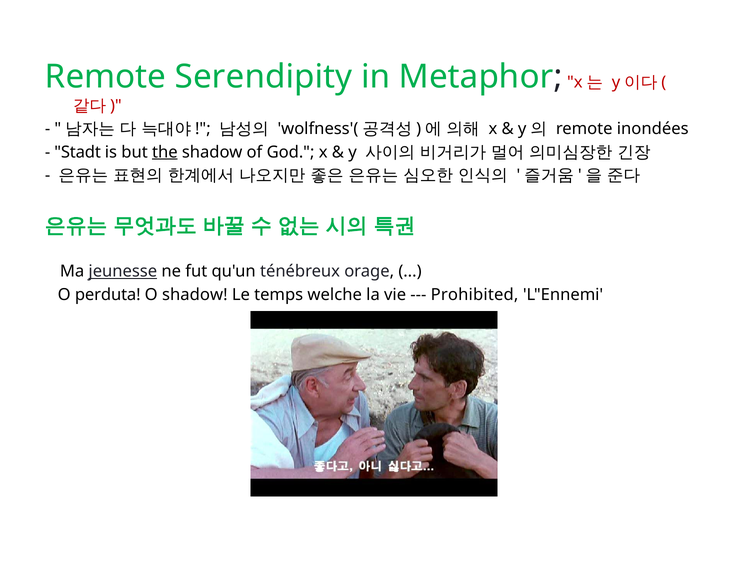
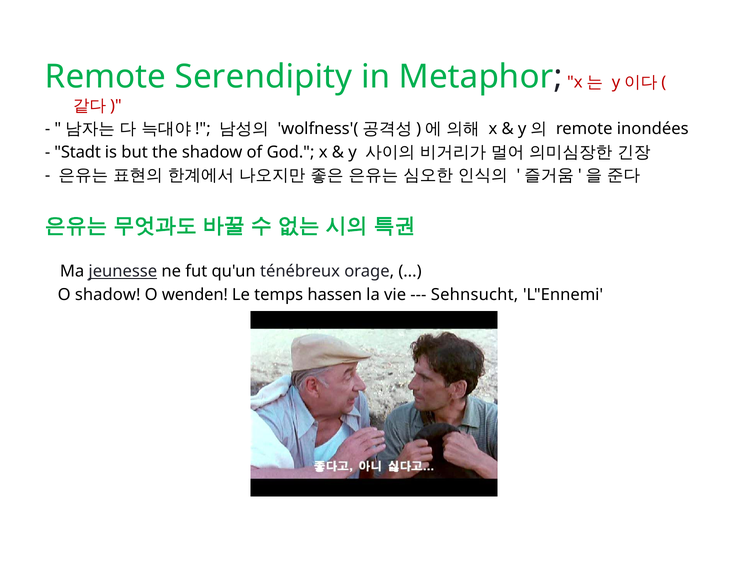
the underline: present -> none
O perduta: perduta -> shadow
O shadow: shadow -> wenden
welche: welche -> hassen
Prohibited: Prohibited -> Sehnsucht
